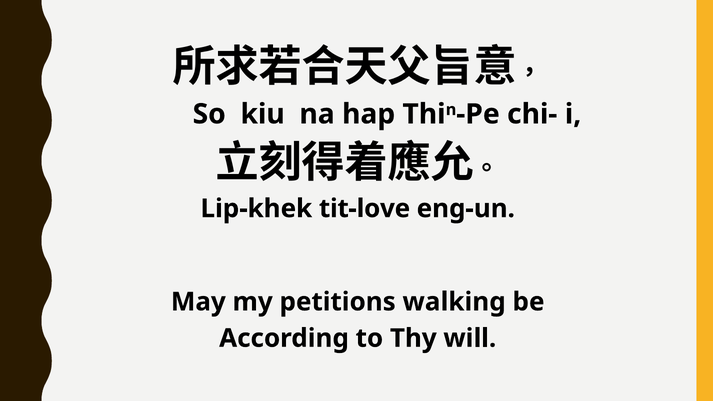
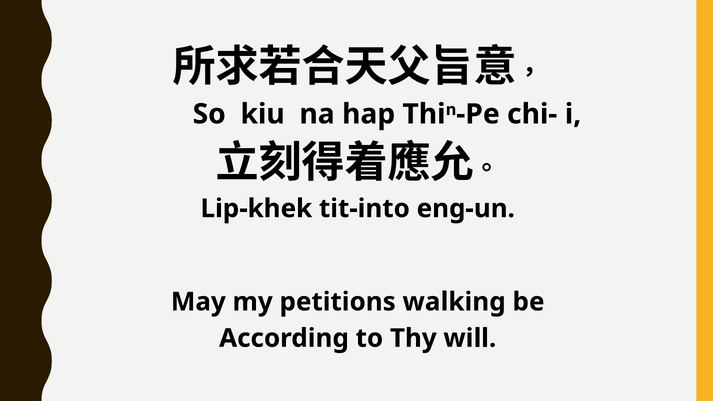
tit-love: tit-love -> tit-into
